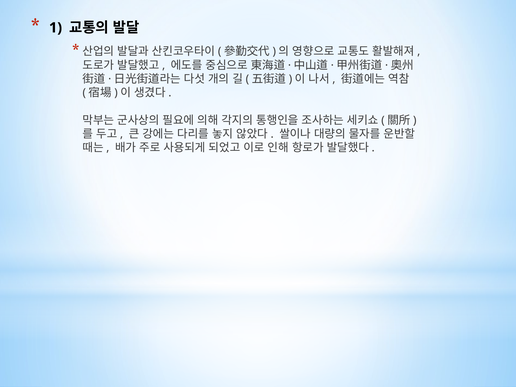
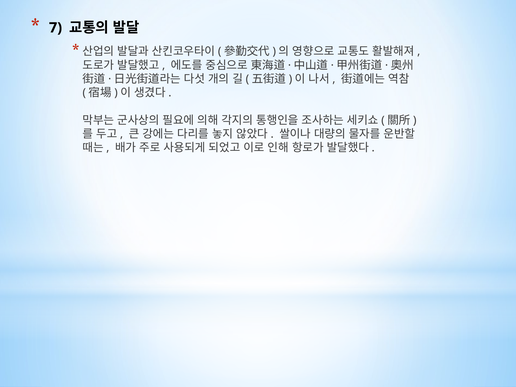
1: 1 -> 7
